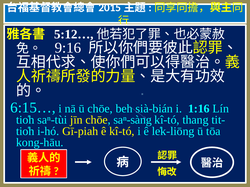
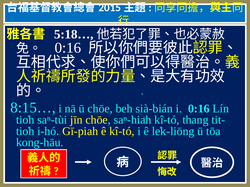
5:12…: 5:12… -> 5:18…
9:16 at (68, 48): 9:16 -> 0:16
6:15…: 6:15… -> 8:15…
i 1:16: 1:16 -> 0:16
saⁿ-sàng: saⁿ-sàng -> saⁿ-hiah
